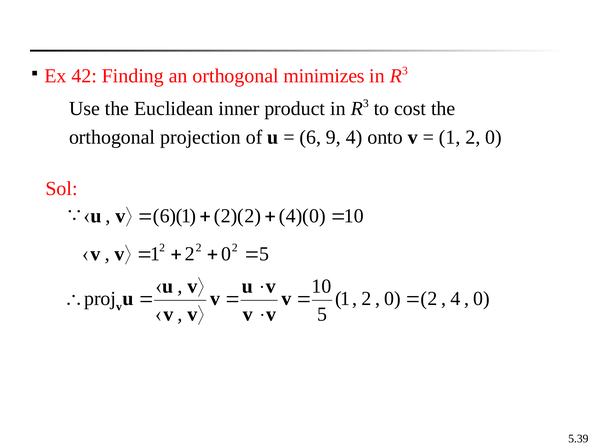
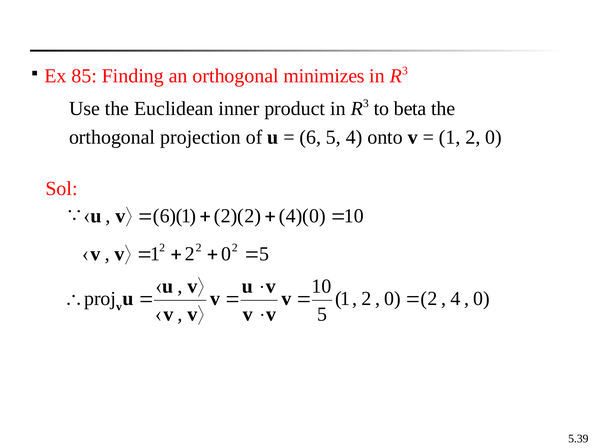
42: 42 -> 85
cost: cost -> beta
6 9: 9 -> 5
